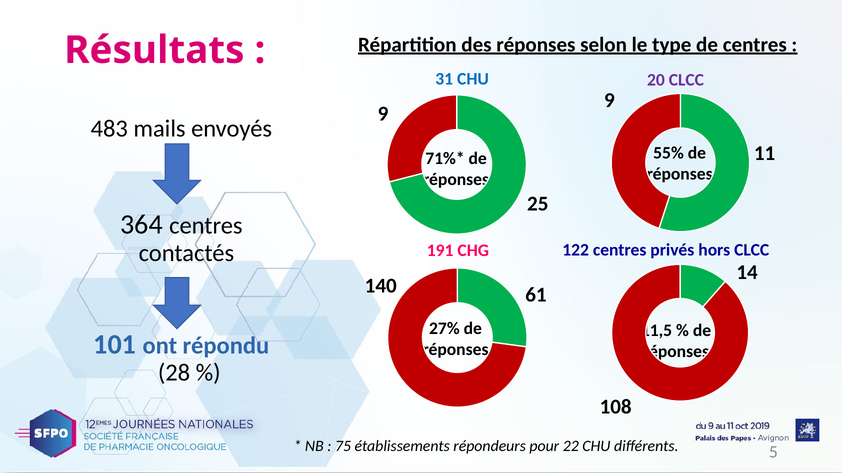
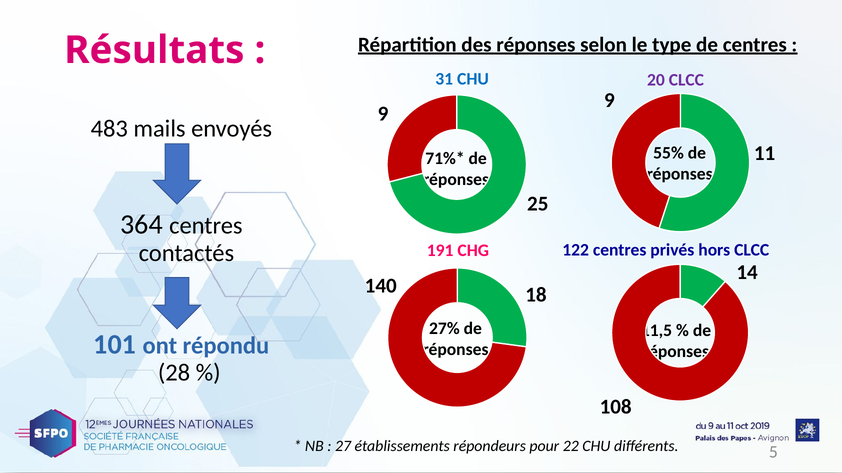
61: 61 -> 18
75: 75 -> 27
